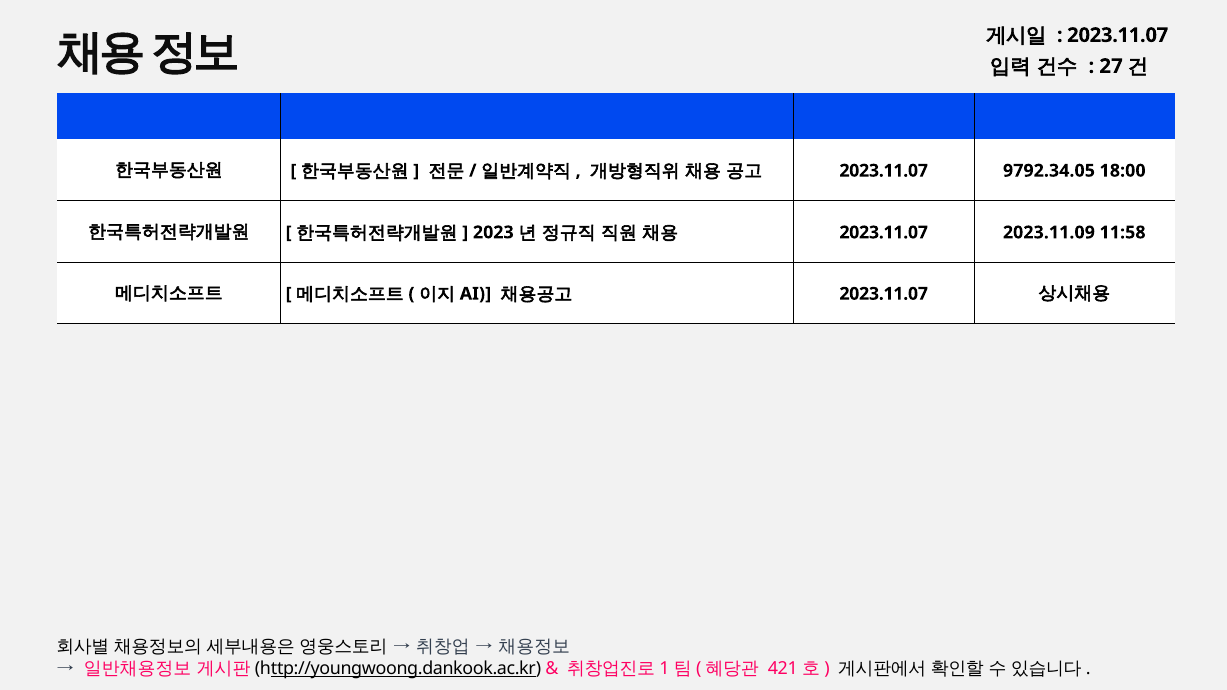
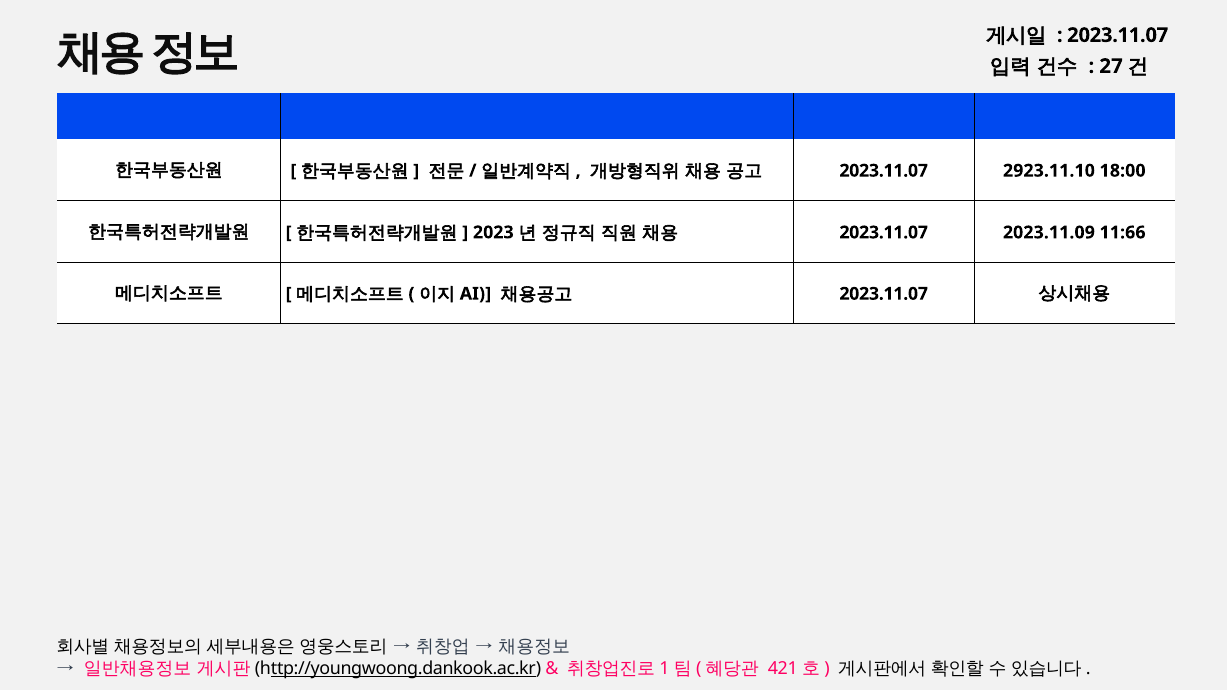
9792.34.05: 9792.34.05 -> 2923.11.10
11:58: 11:58 -> 11:66
